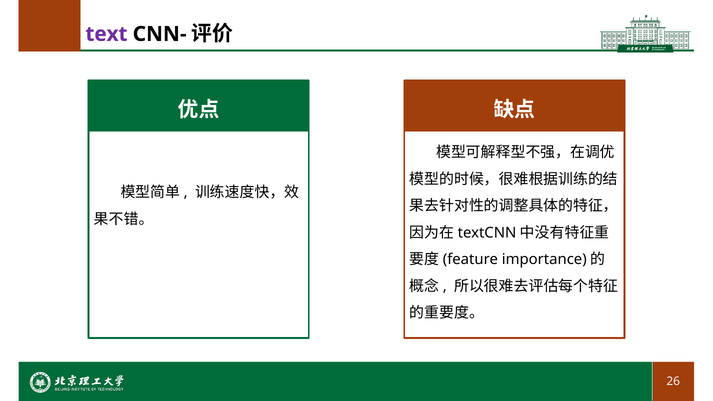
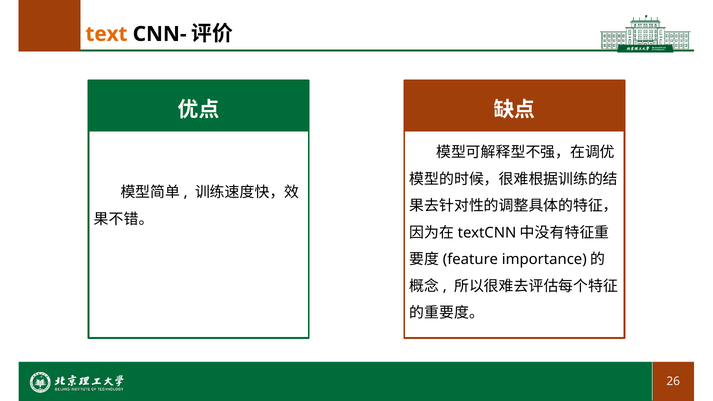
text colour: purple -> orange
